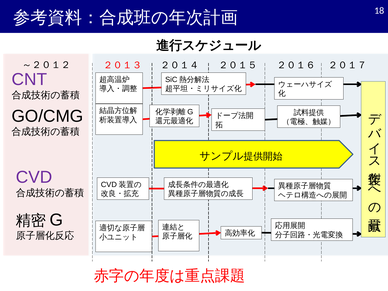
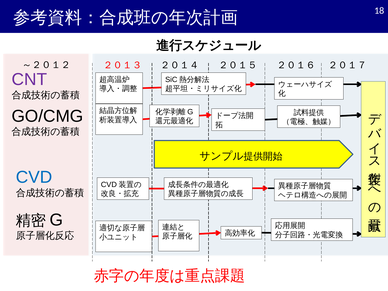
CVD colour: purple -> blue
